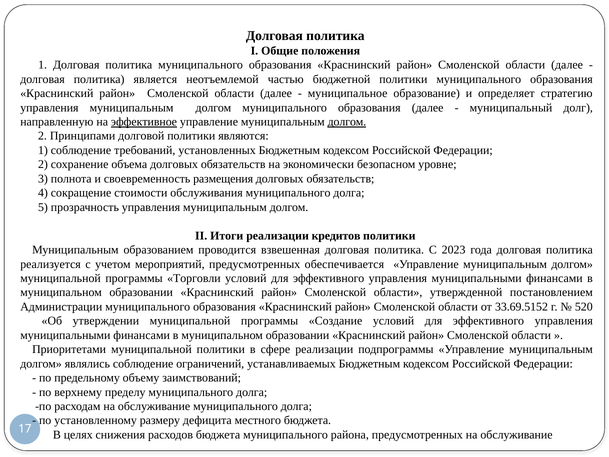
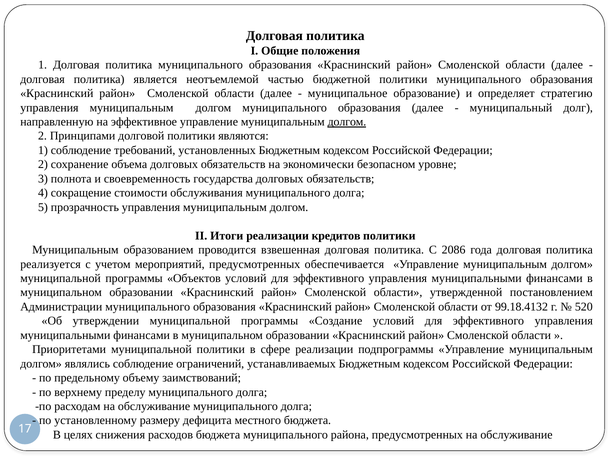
эффективное underline: present -> none
размещения: размещения -> государства
2023: 2023 -> 2086
Торговли: Торговли -> Объектов
33.69.5152: 33.69.5152 -> 99.18.4132
